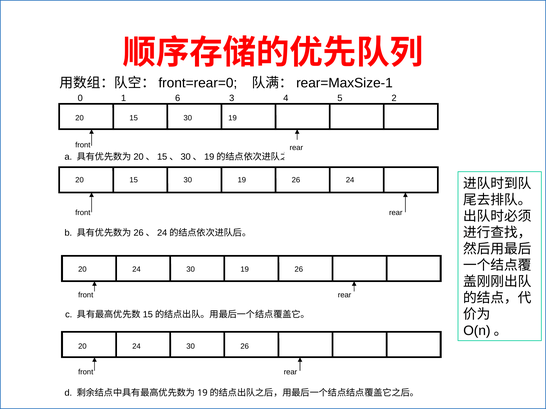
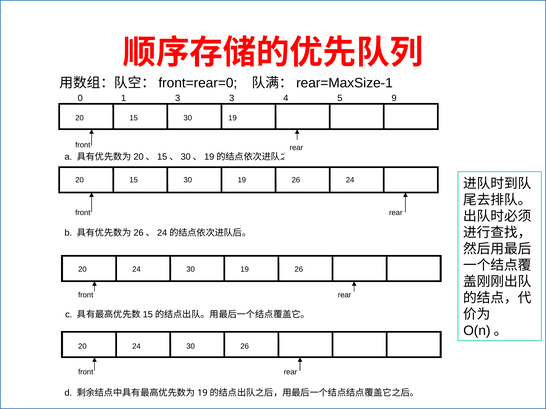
1 6: 6 -> 3
2: 2 -> 9
